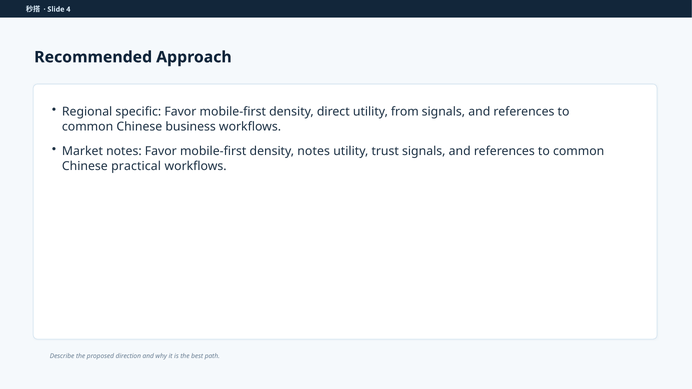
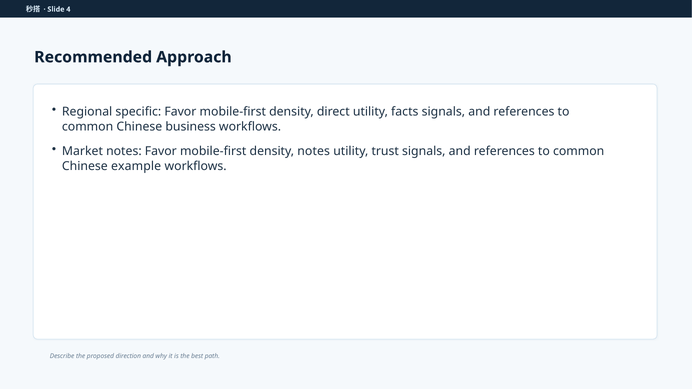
from: from -> facts
practical: practical -> example
